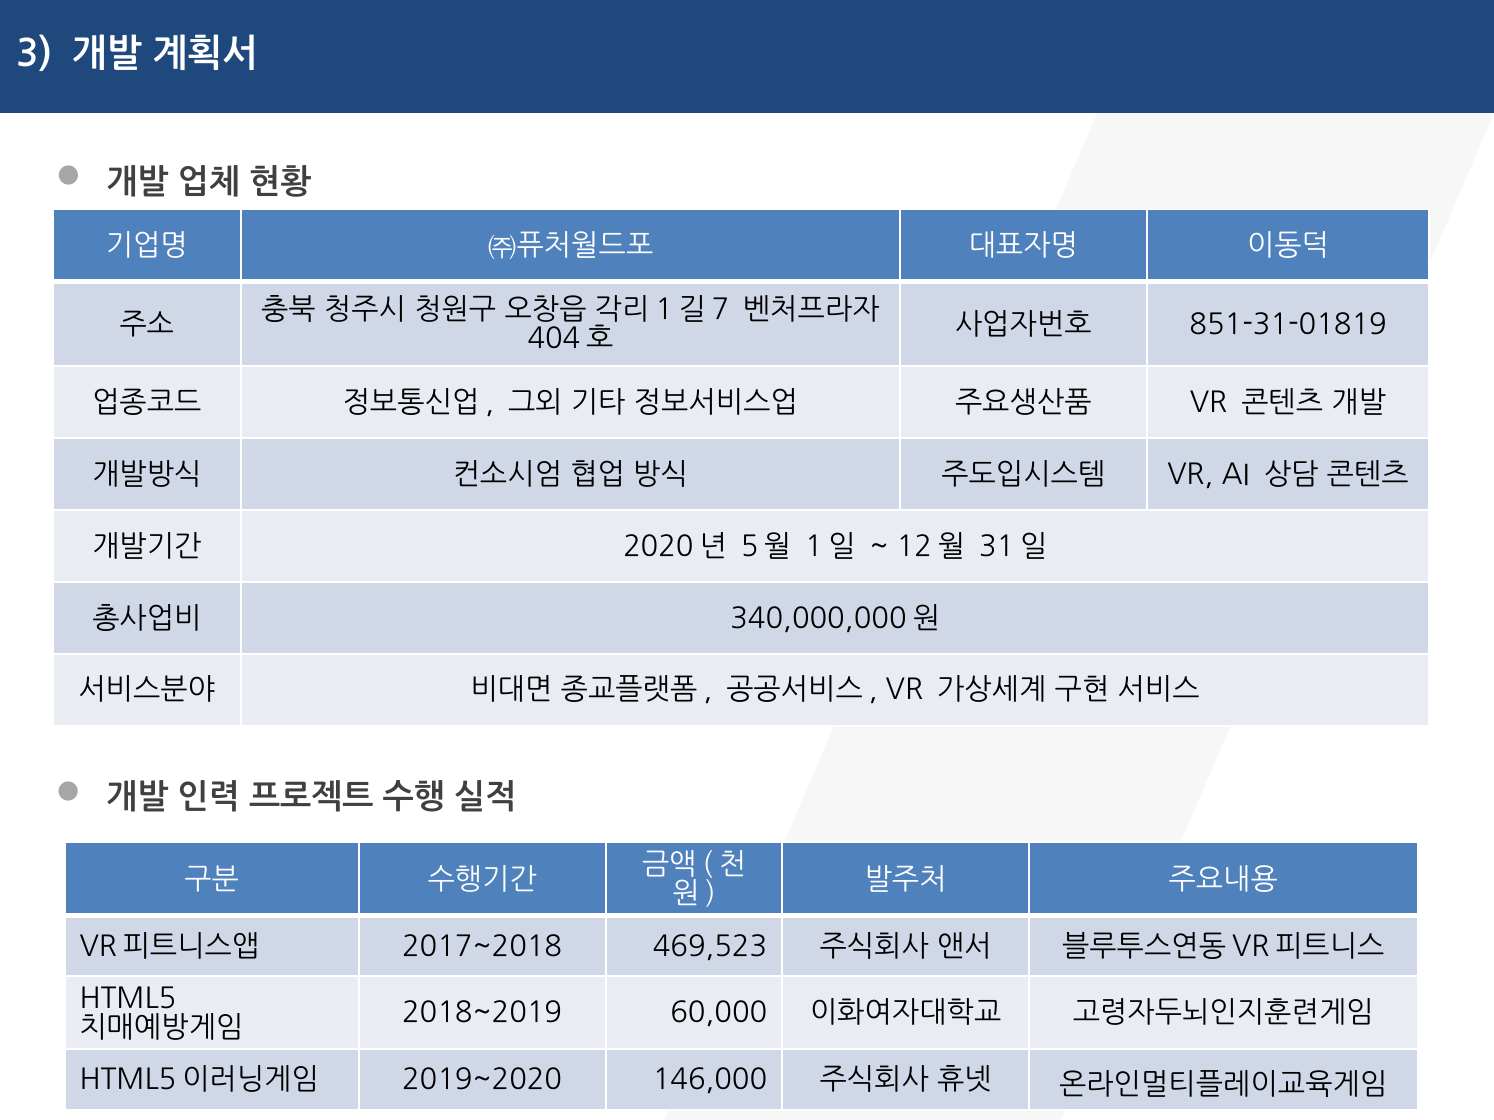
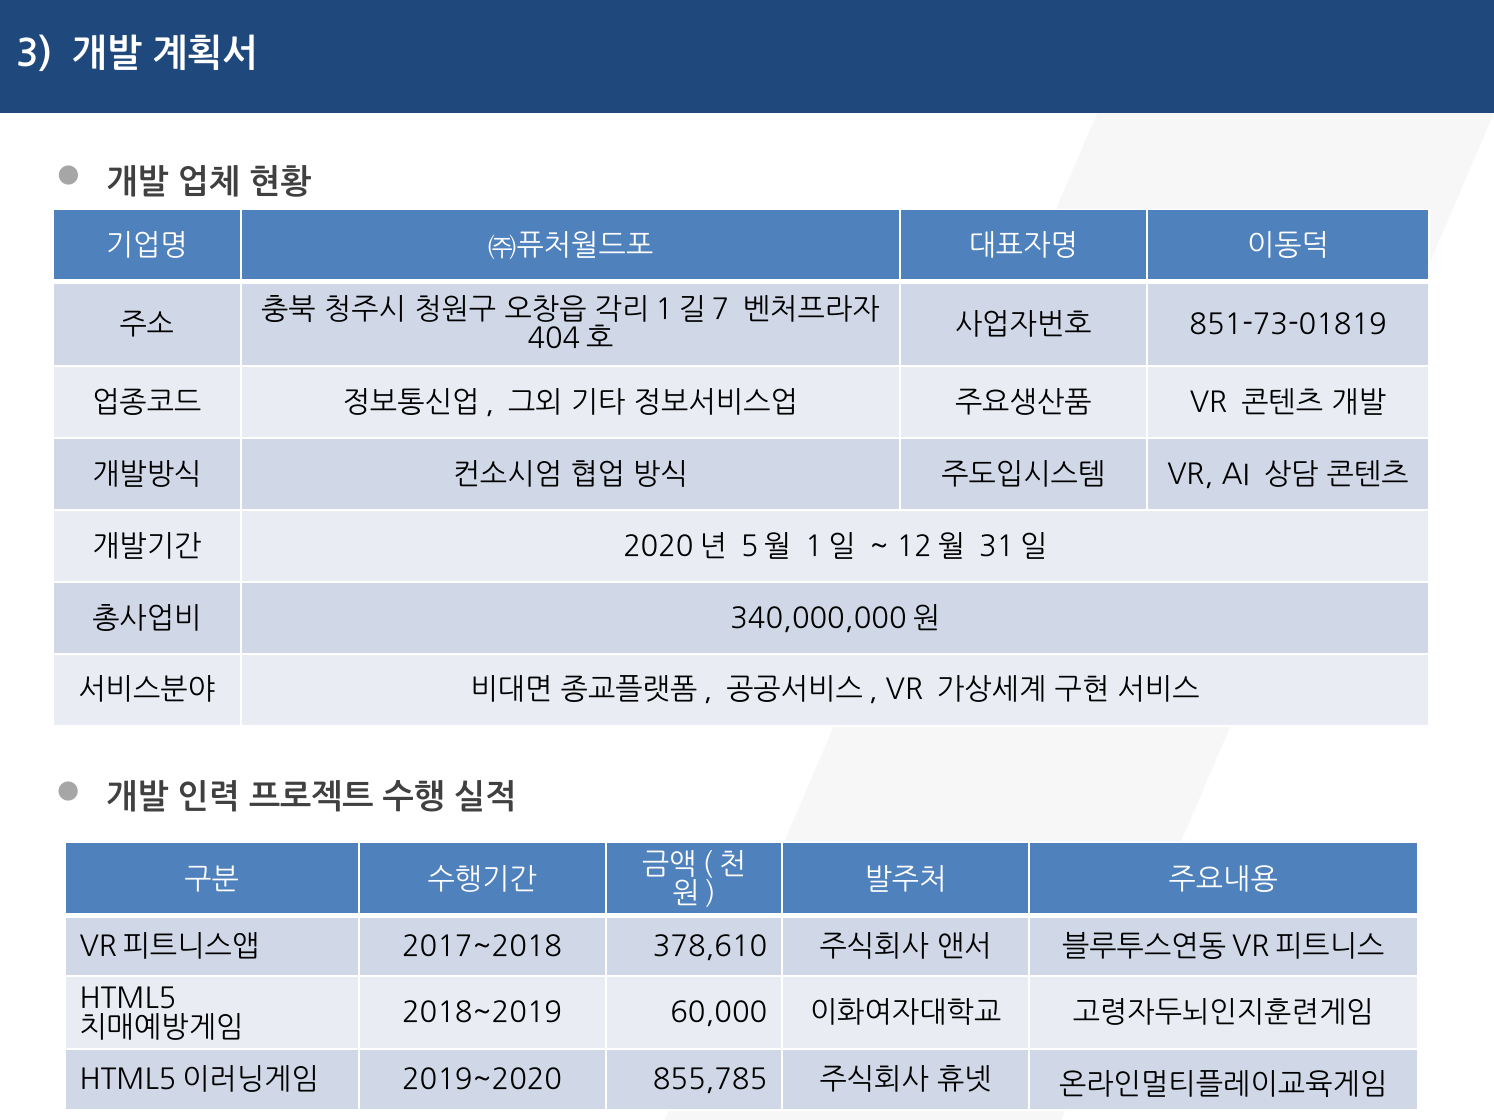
851-31-01819: 851-31-01819 -> 851-73-01819
469,523: 469,523 -> 378,610
146,000: 146,000 -> 855,785
